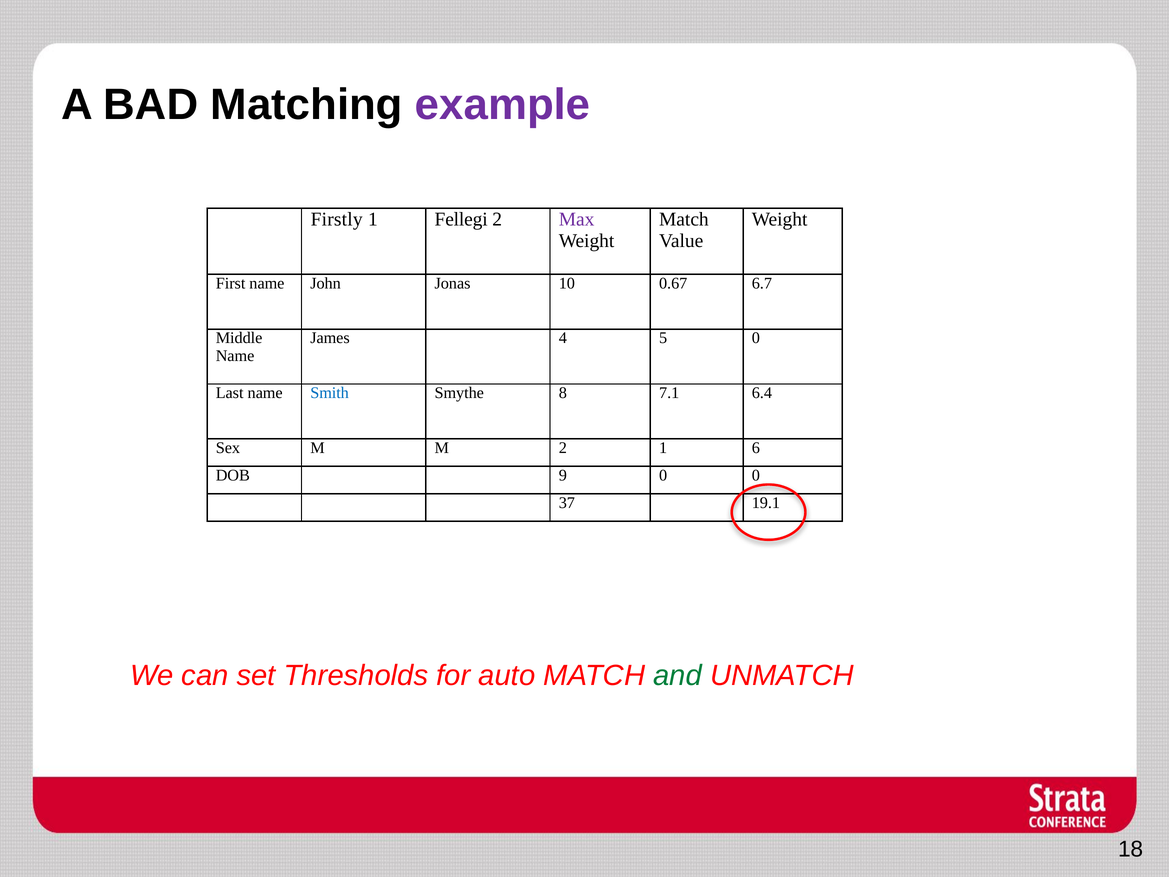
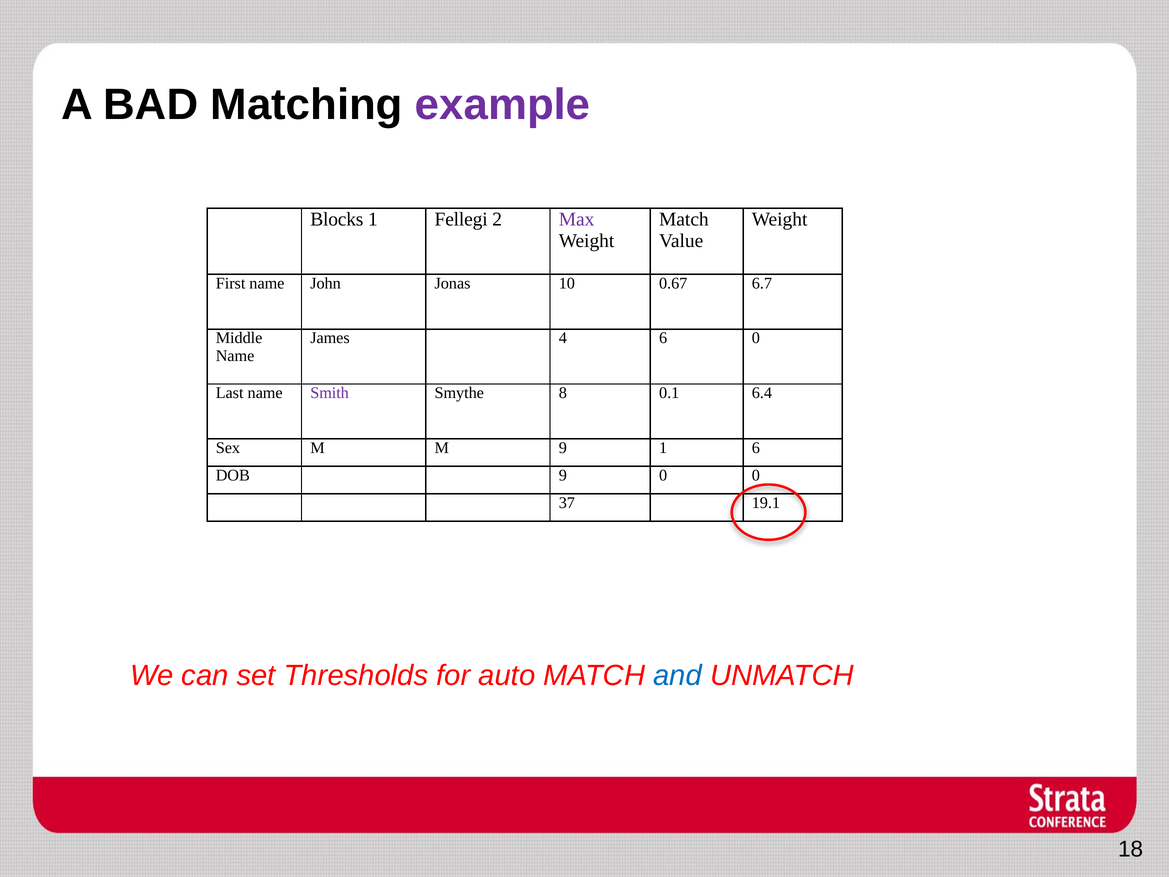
Firstly: Firstly -> Blocks
4 5: 5 -> 6
Smith colour: blue -> purple
7.1: 7.1 -> 0.1
M 2: 2 -> 9
and colour: green -> blue
